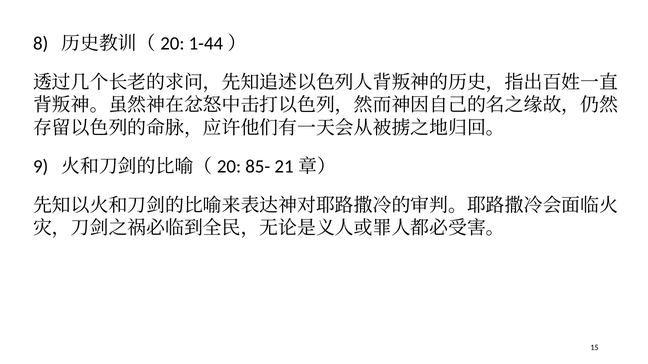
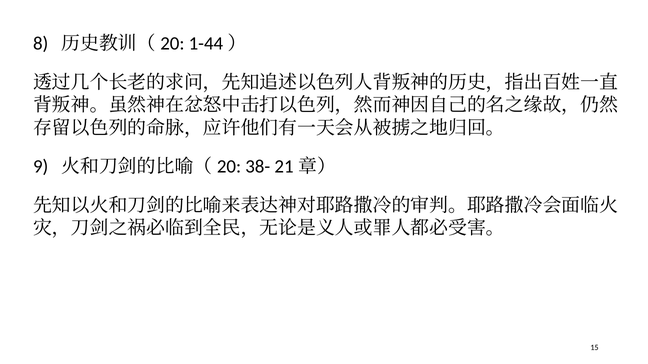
85-: 85- -> 38-
